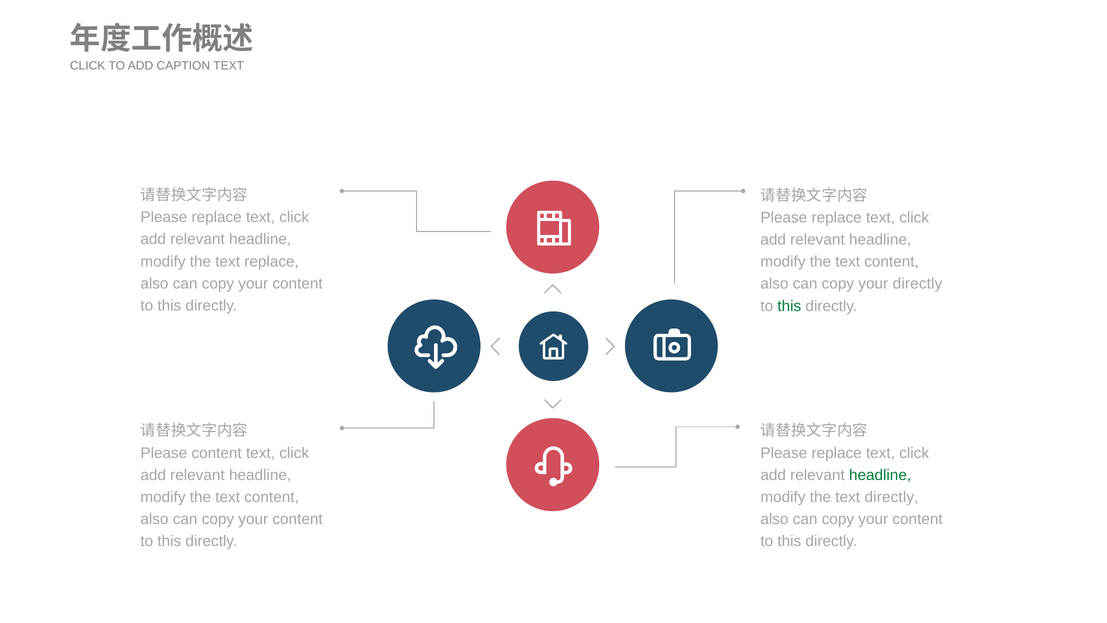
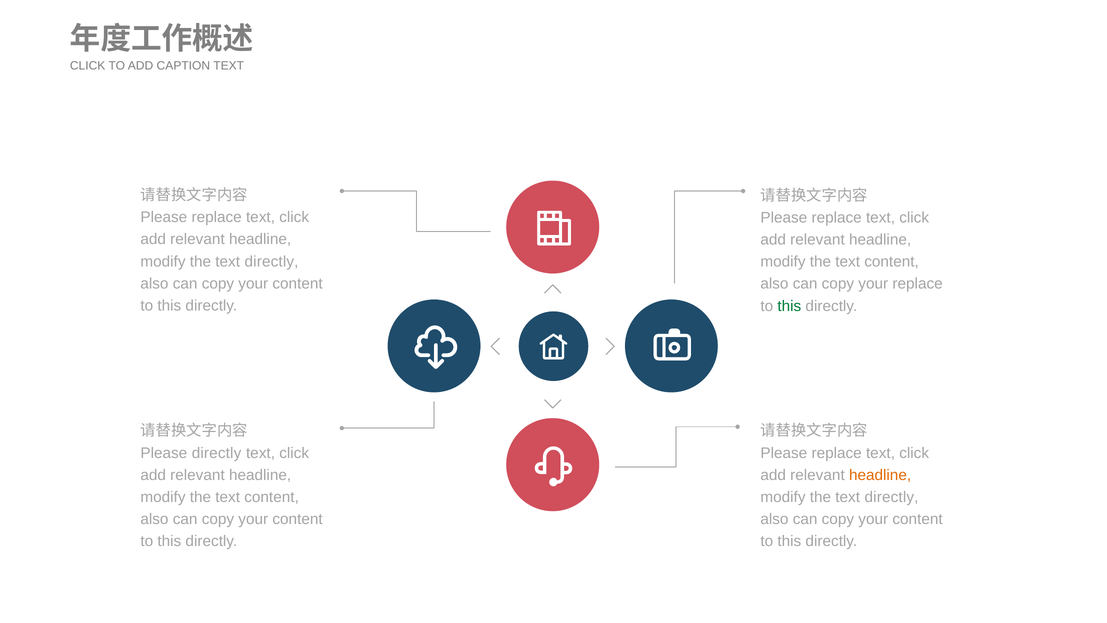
replace at (272, 261): replace -> directly
your directly: directly -> replace
Please content: content -> directly
headline at (880, 475) colour: green -> orange
